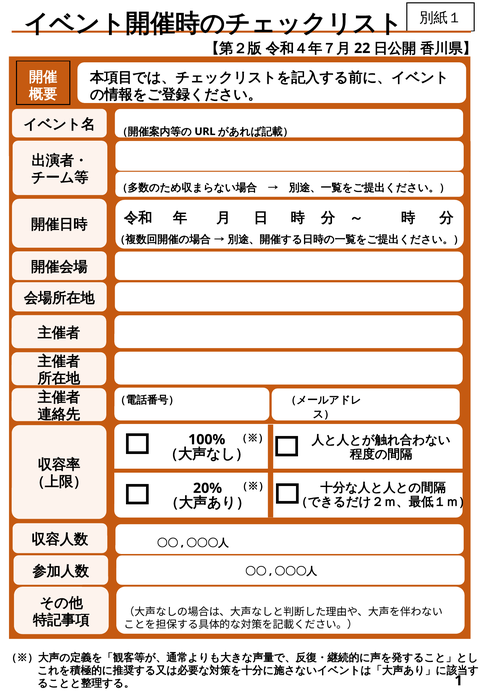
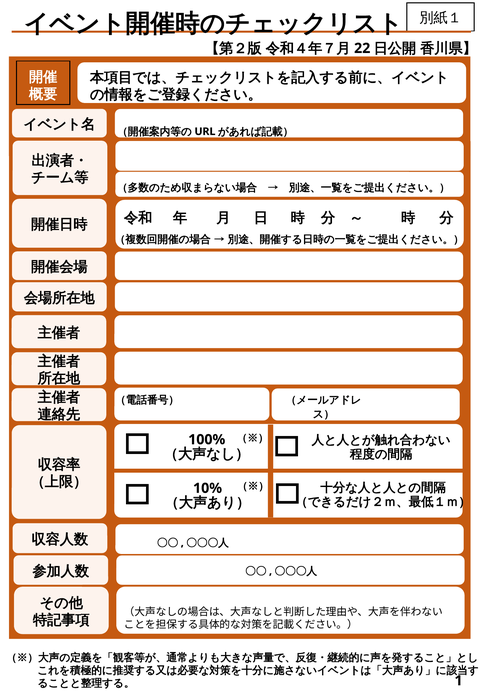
20%: 20% -> 10%
